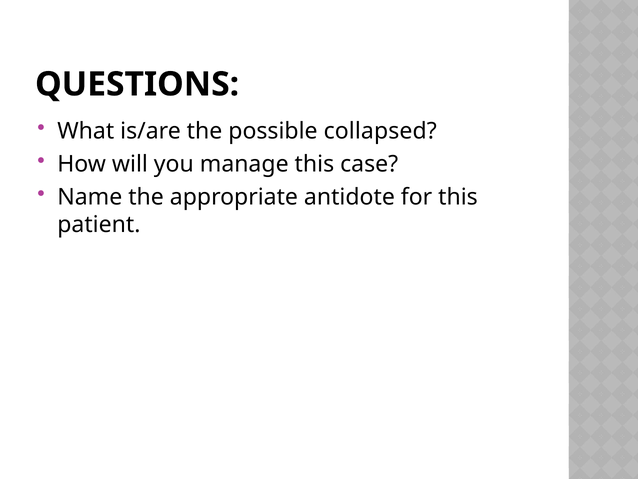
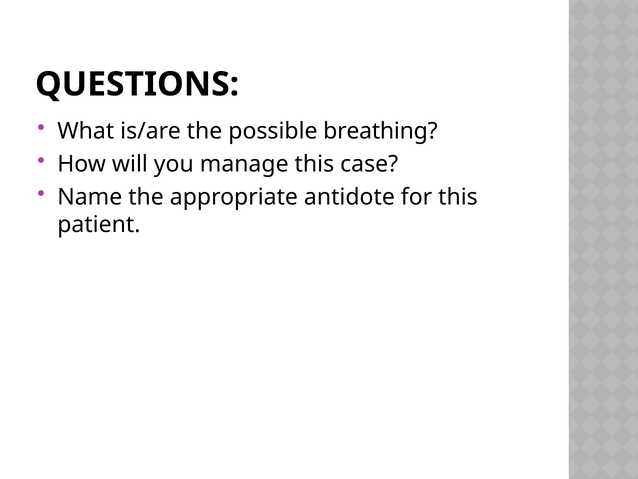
collapsed: collapsed -> breathing
